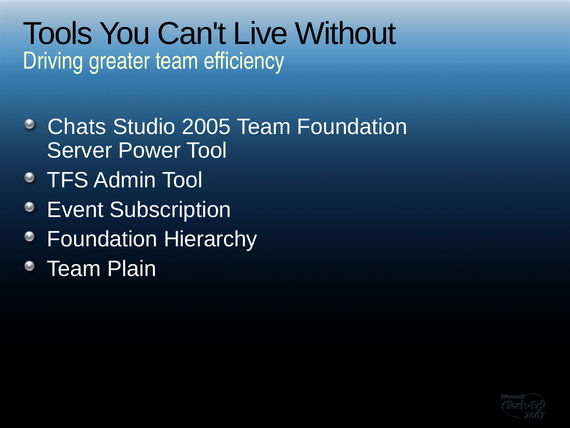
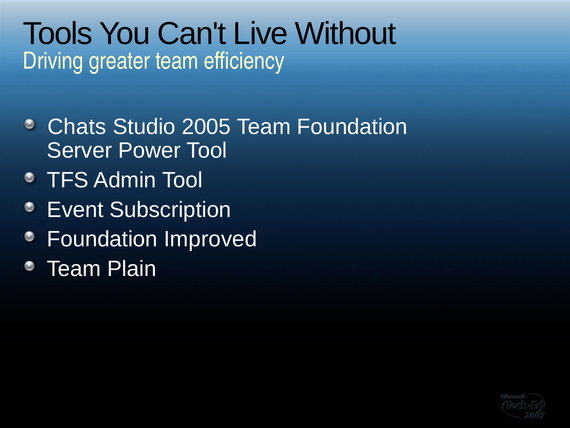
Hierarchy: Hierarchy -> Improved
